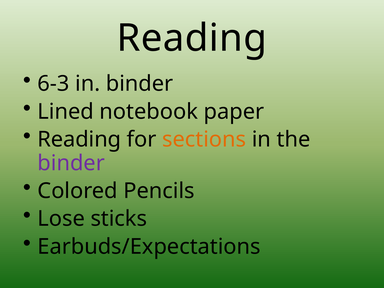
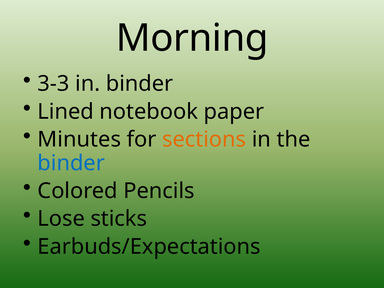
Reading at (192, 38): Reading -> Morning
6-3: 6-3 -> 3-3
Reading at (79, 139): Reading -> Minutes
binder at (71, 163) colour: purple -> blue
